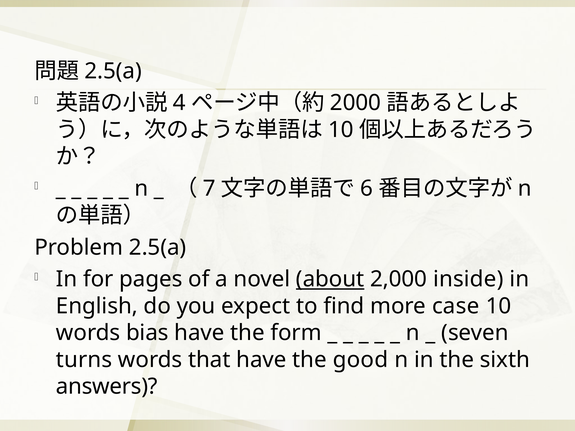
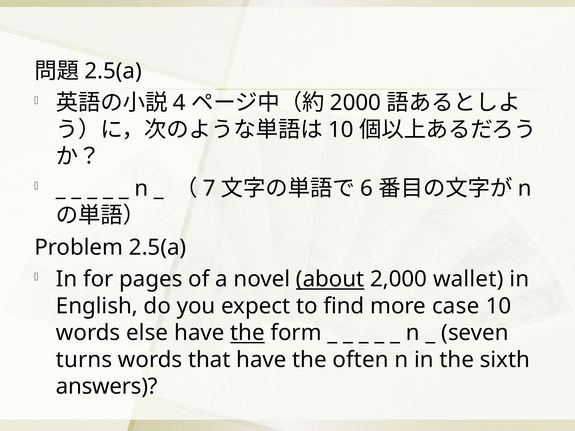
inside: inside -> wallet
bias: bias -> else
the at (247, 333) underline: none -> present
good: good -> often
